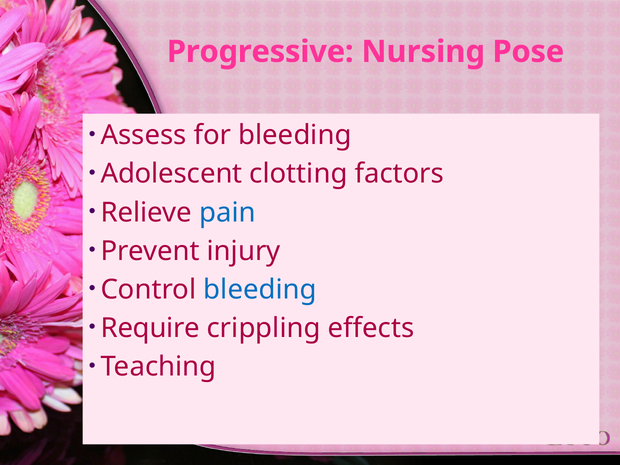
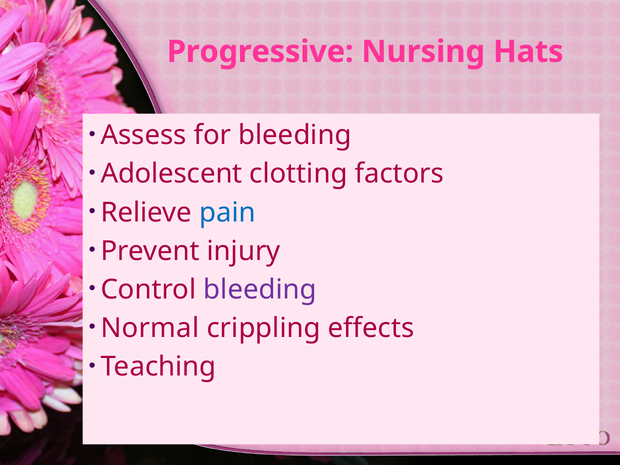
Pose: Pose -> Hats
bleeding at (260, 290) colour: blue -> purple
Require: Require -> Normal
